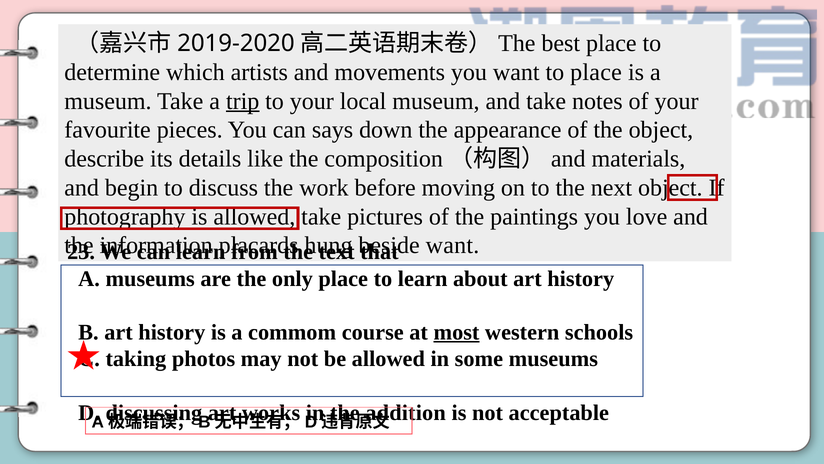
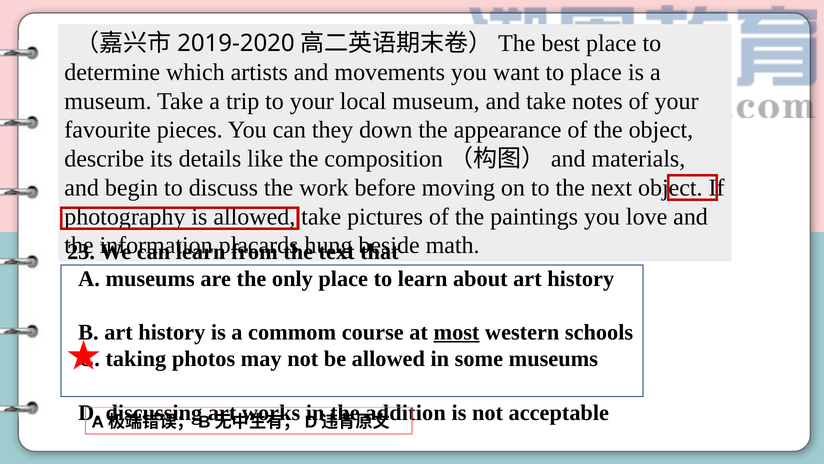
trip underline: present -> none
says: says -> they
want at (453, 245): want -> math
